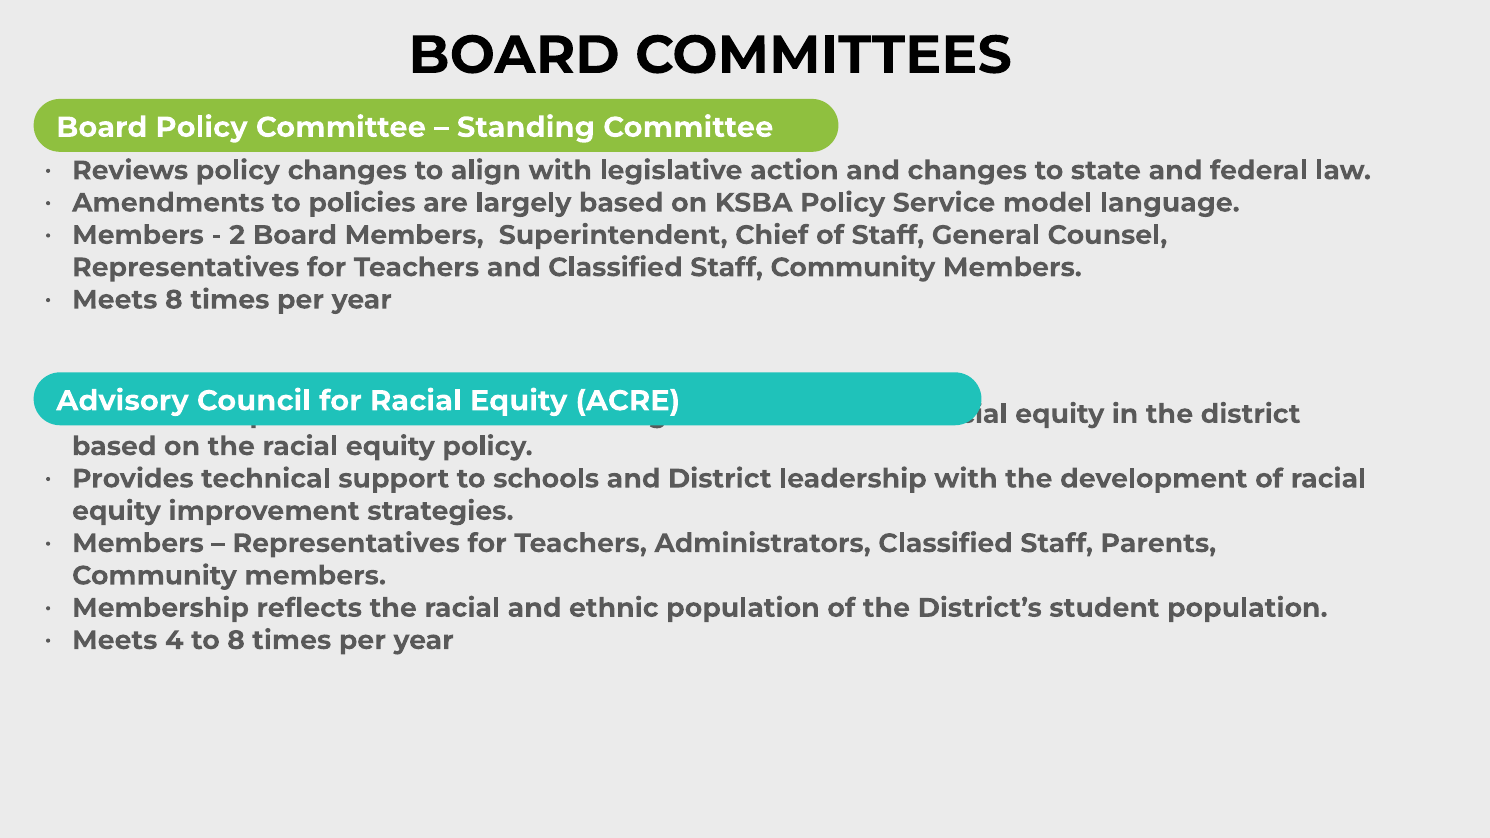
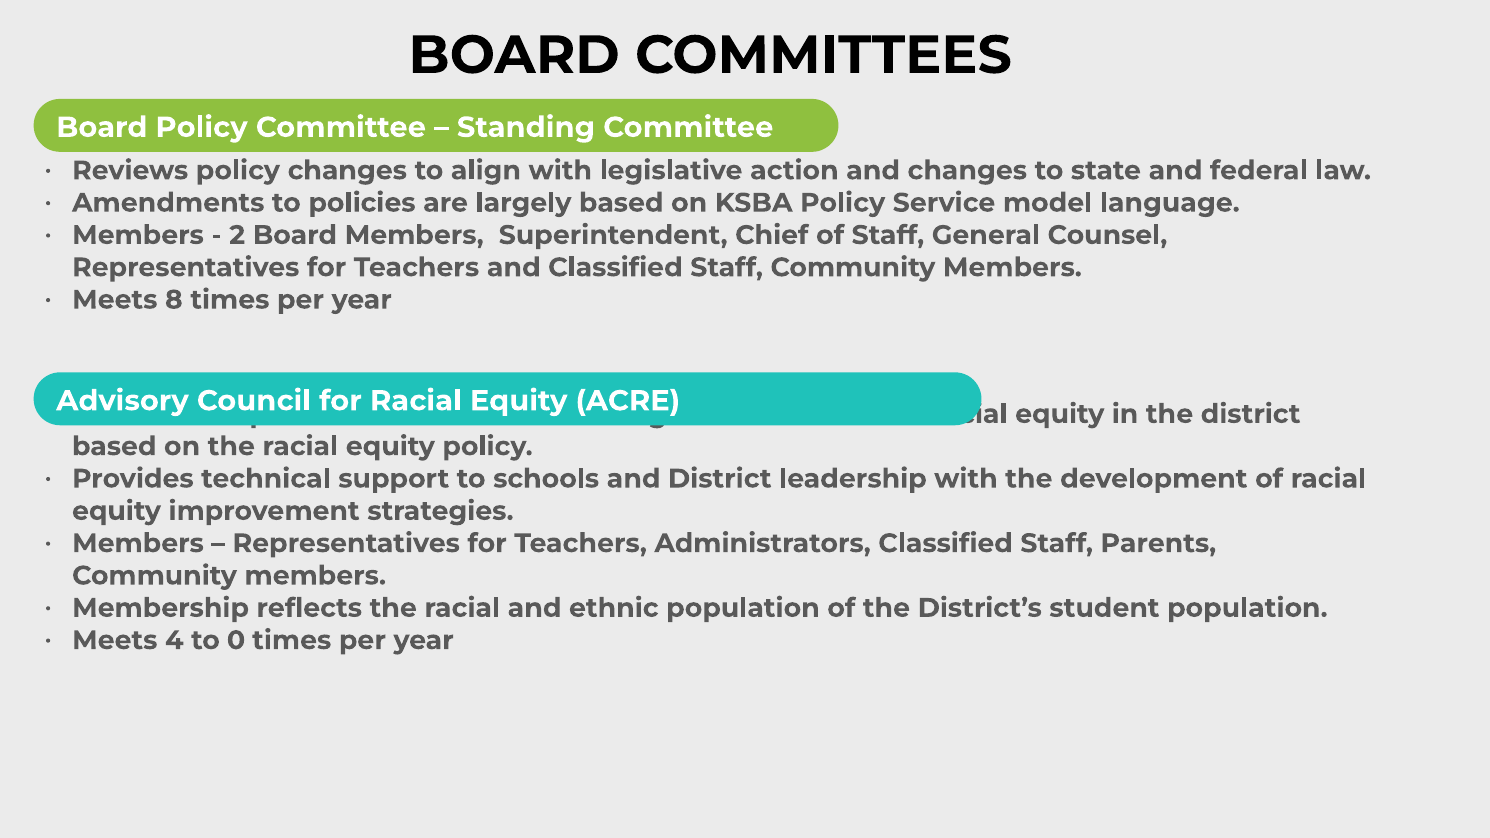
to 8: 8 -> 0
